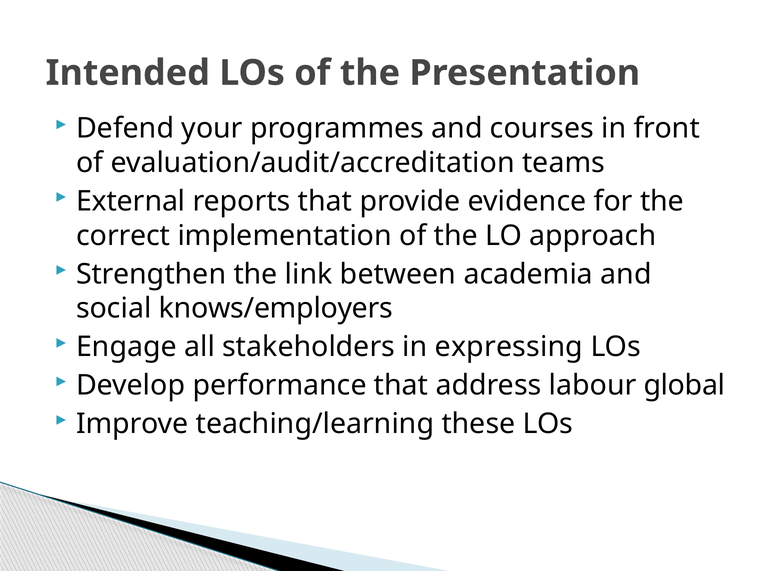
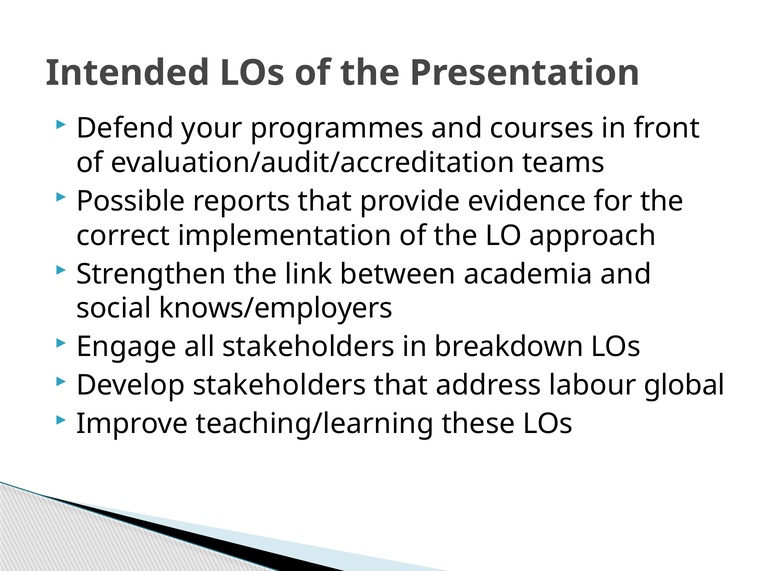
External: External -> Possible
expressing: expressing -> breakdown
Develop performance: performance -> stakeholders
